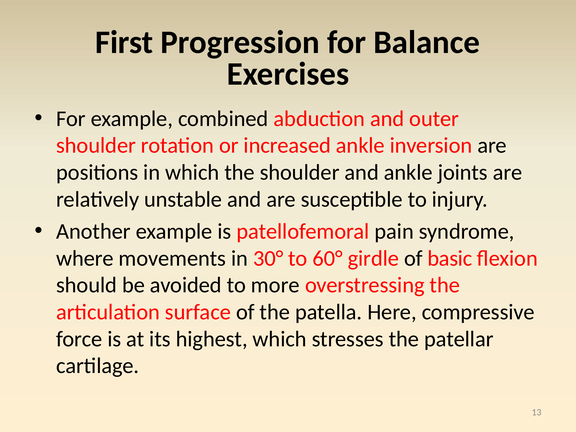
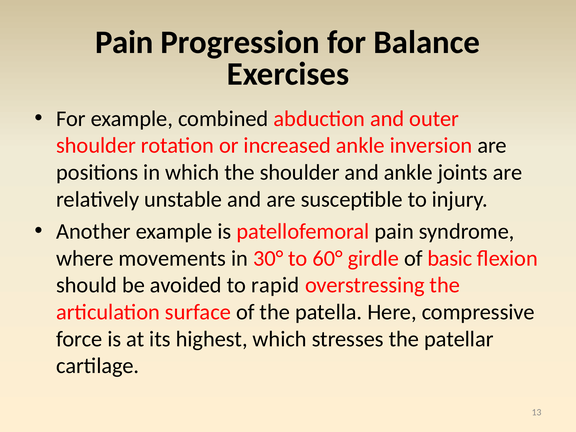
First at (124, 42): First -> Pain
more: more -> rapid
